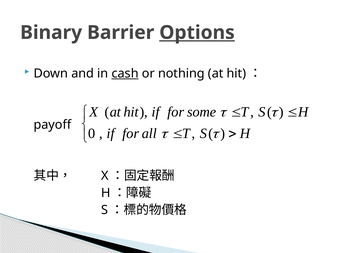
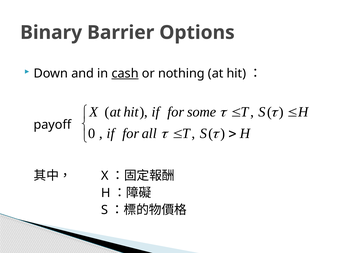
Options underline: present -> none
